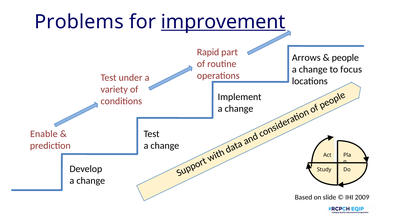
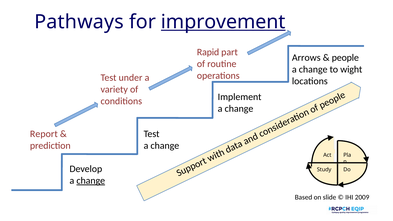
Problems: Problems -> Pathways
focus: focus -> wight
Enable: Enable -> Report
change at (91, 181) underline: none -> present
